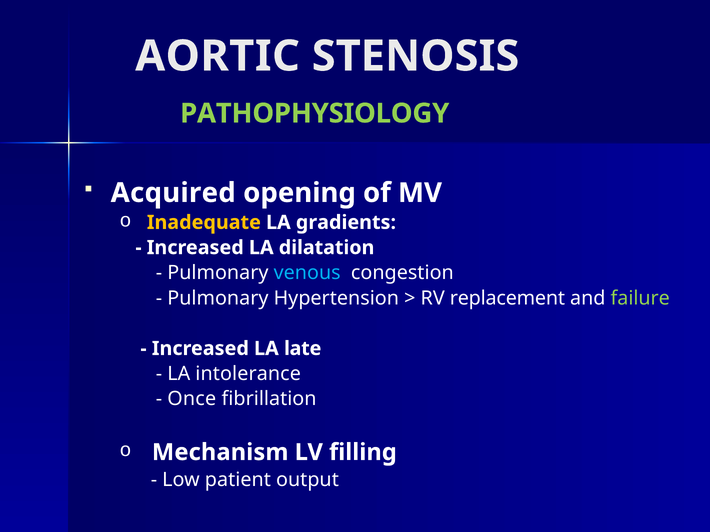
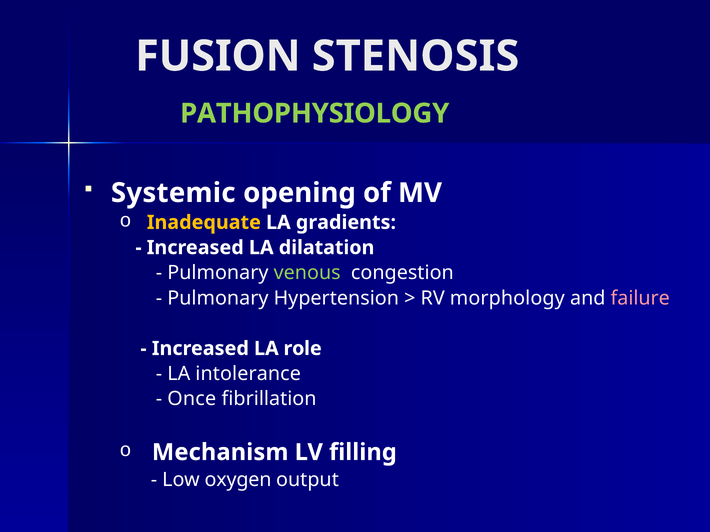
AORTIC: AORTIC -> FUSION
Acquired: Acquired -> Systemic
venous colour: light blue -> light green
replacement: replacement -> morphology
failure colour: light green -> pink
late: late -> role
patient: patient -> oxygen
